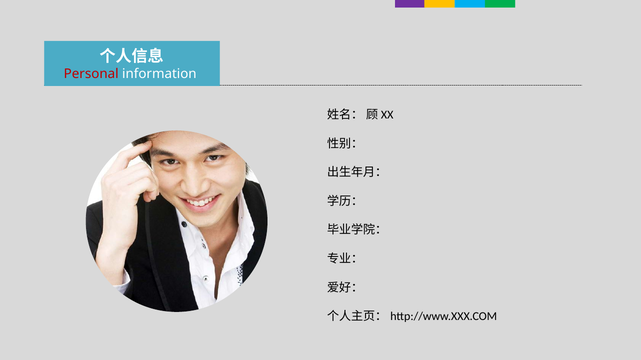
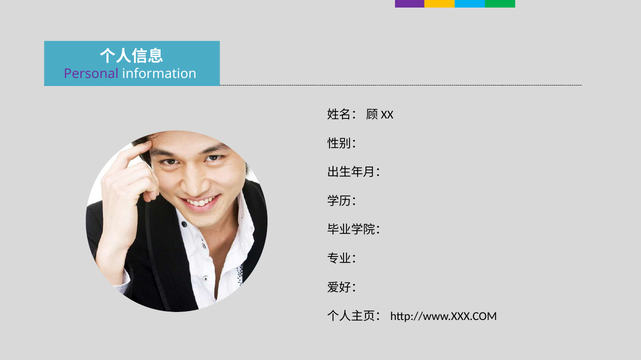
Personal colour: red -> purple
